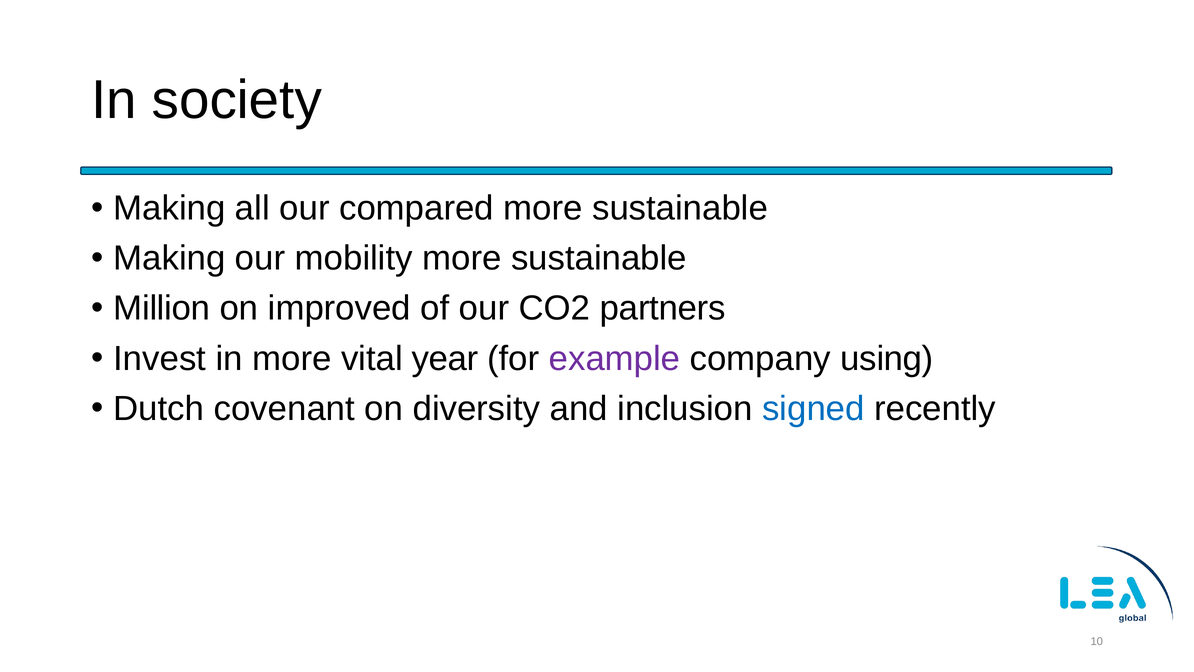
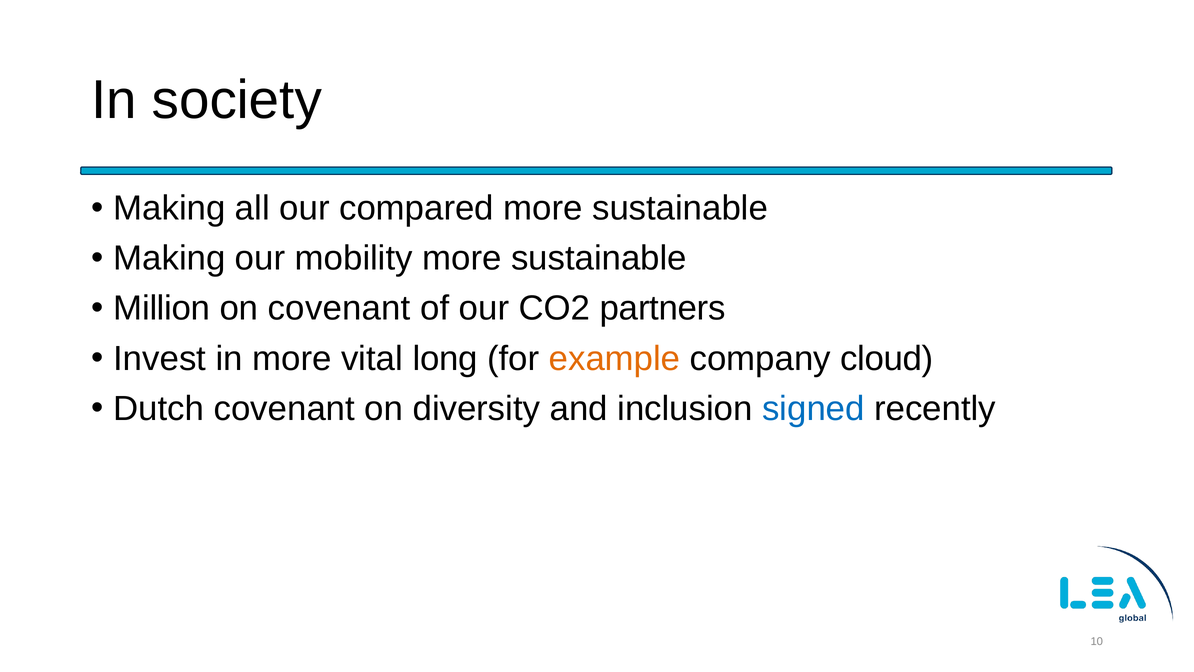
on improved: improved -> covenant
year: year -> long
example colour: purple -> orange
using: using -> cloud
